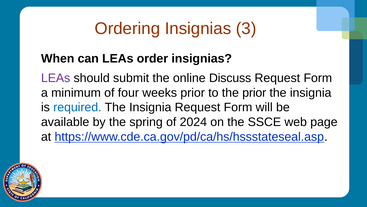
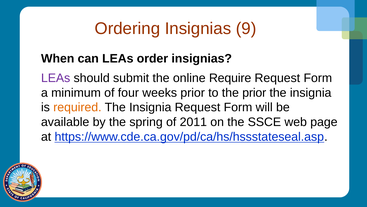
3: 3 -> 9
Discuss: Discuss -> Require
required colour: blue -> orange
2024: 2024 -> 2011
